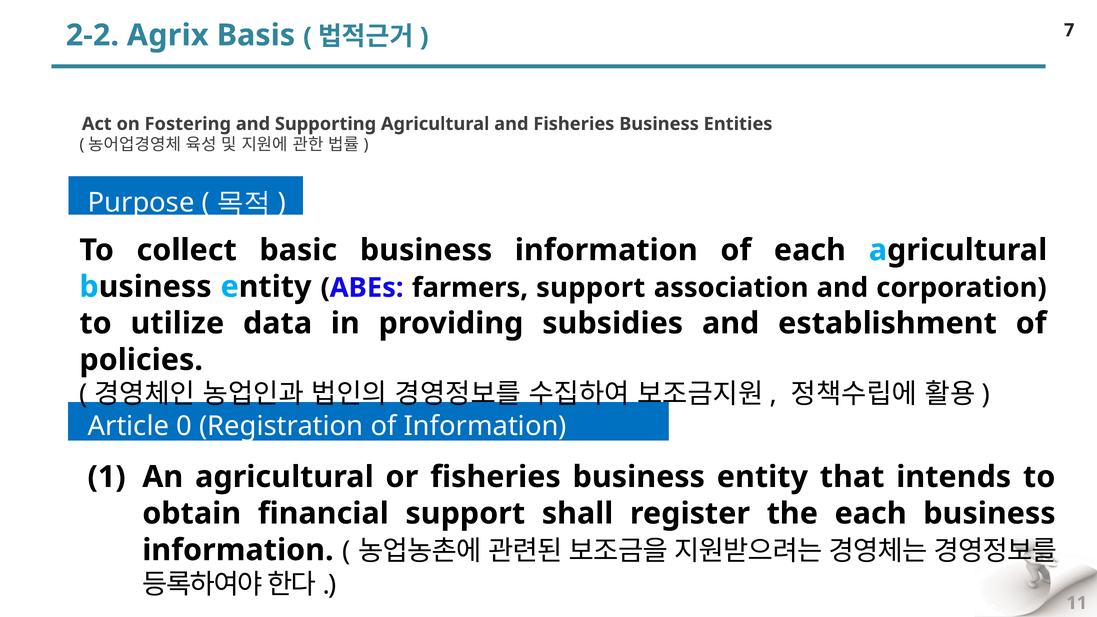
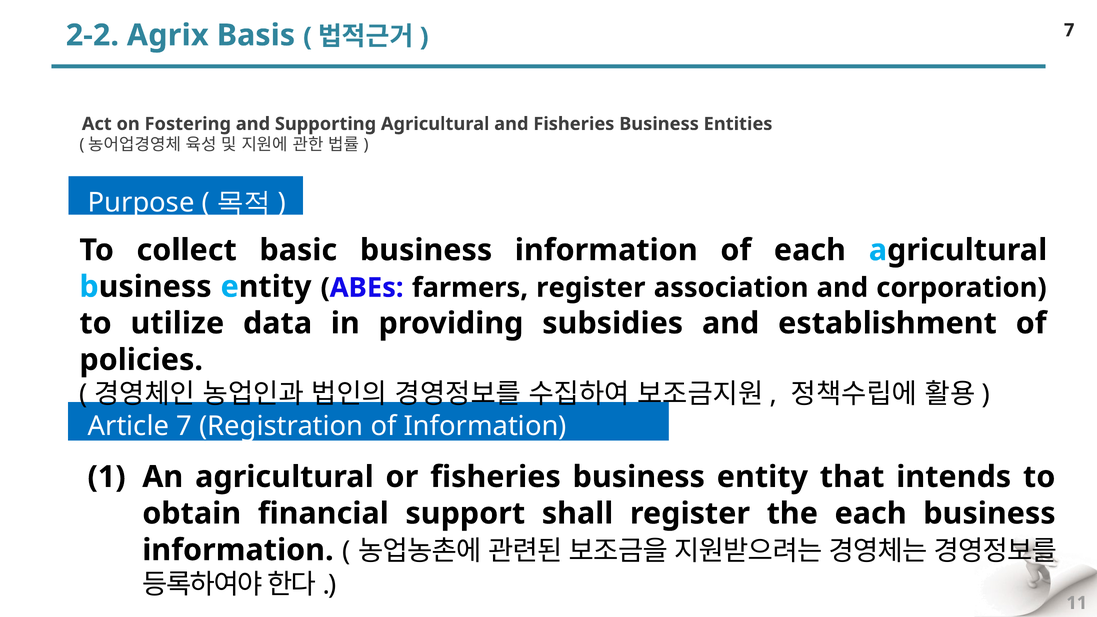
farmers support: support -> register
Article 0: 0 -> 7
